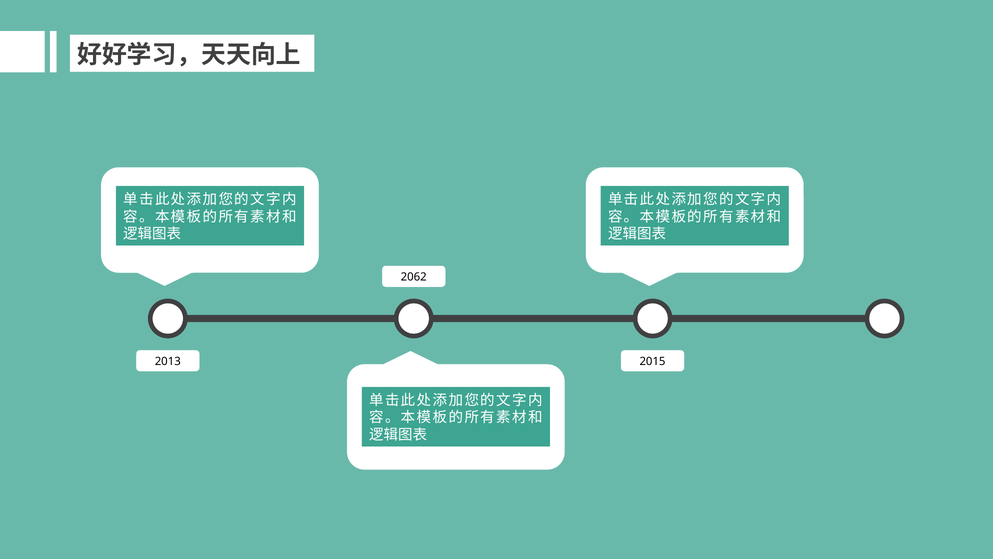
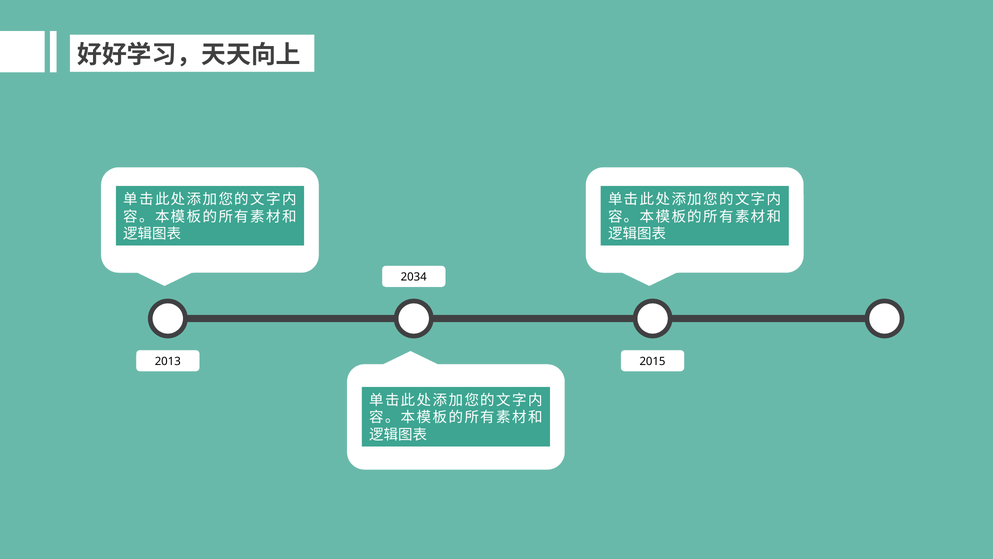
2062: 2062 -> 2034
